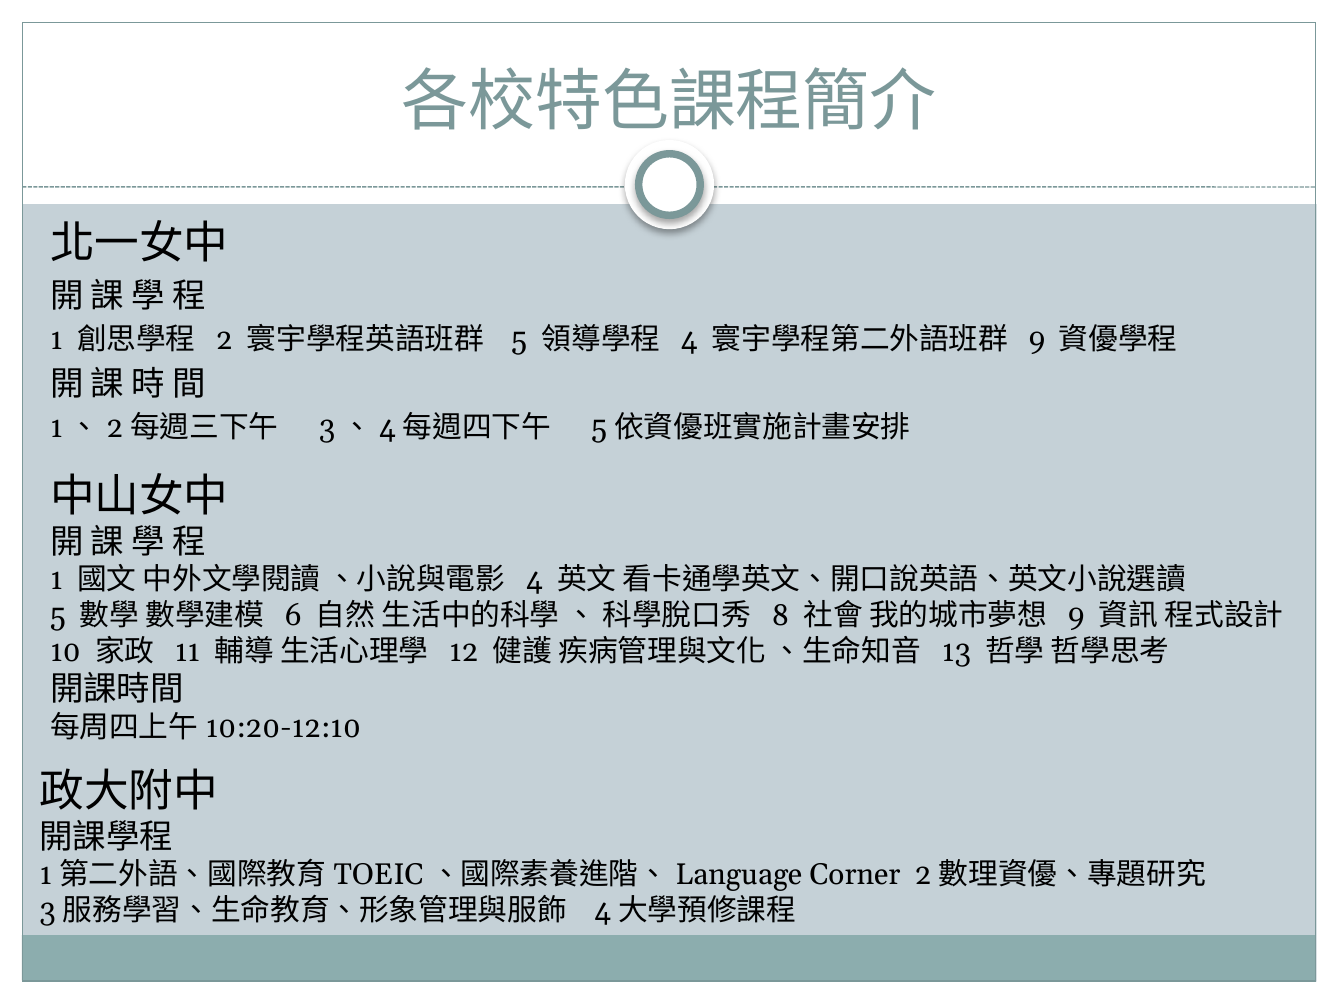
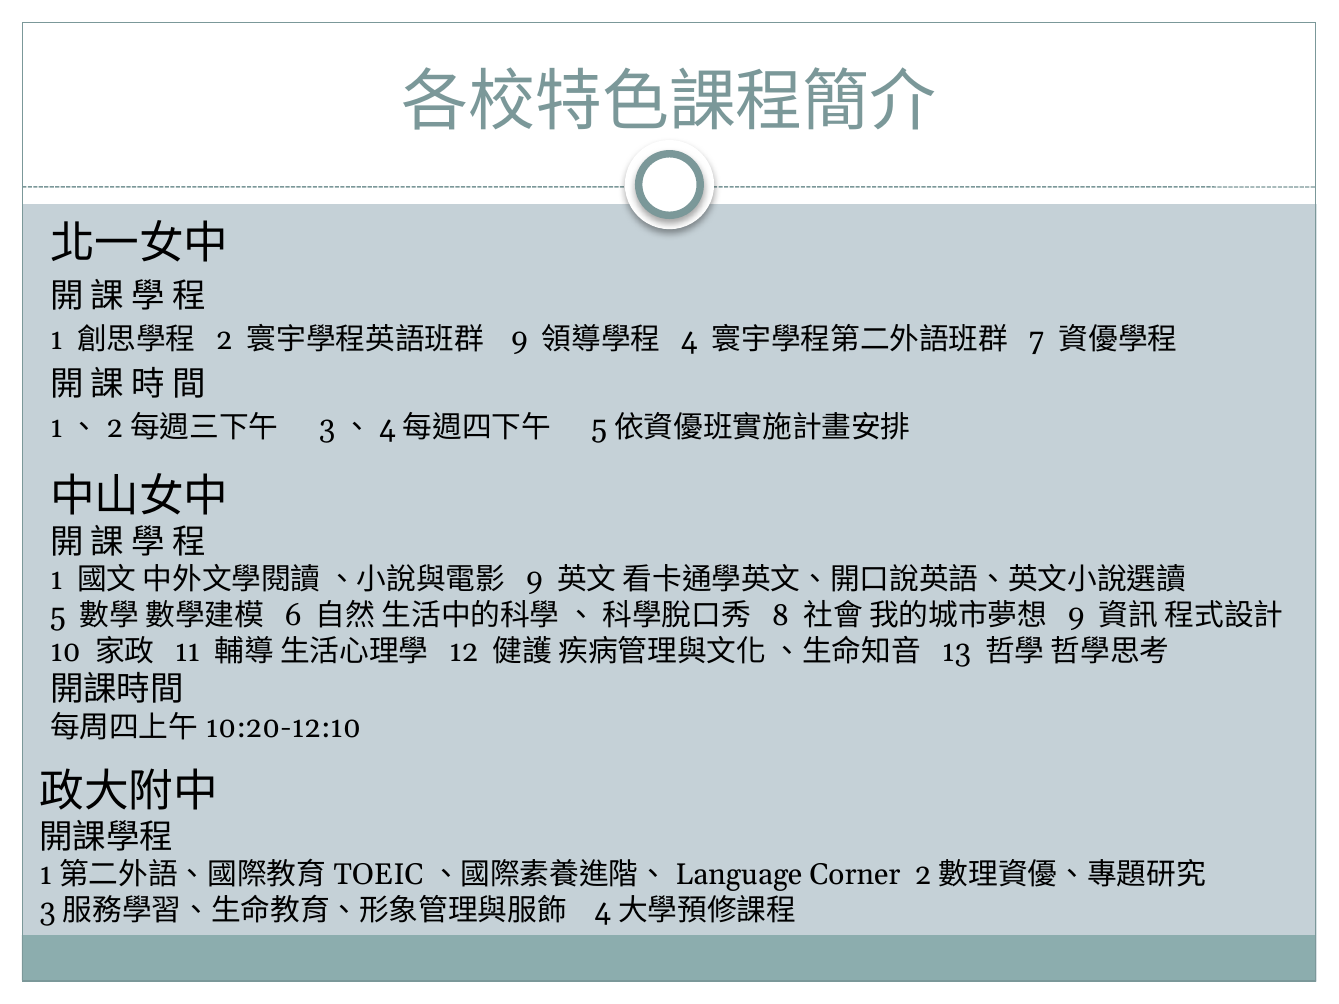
5 at (519, 340): 5 -> 9
9 at (1037, 340): 9 -> 7
4 at (535, 580): 4 -> 9
